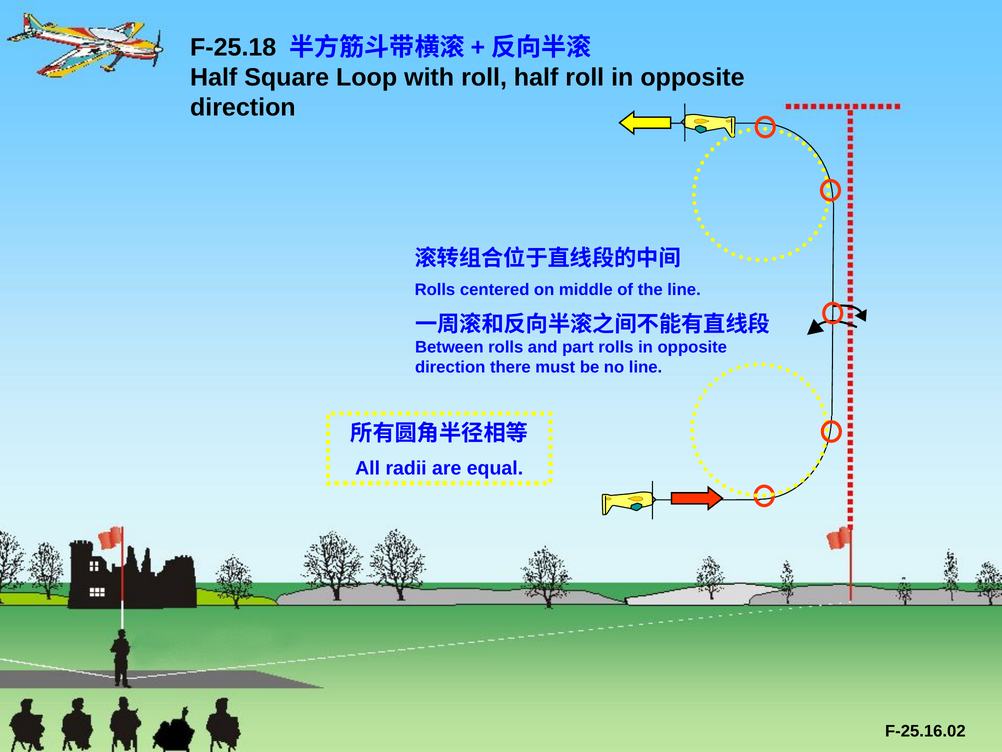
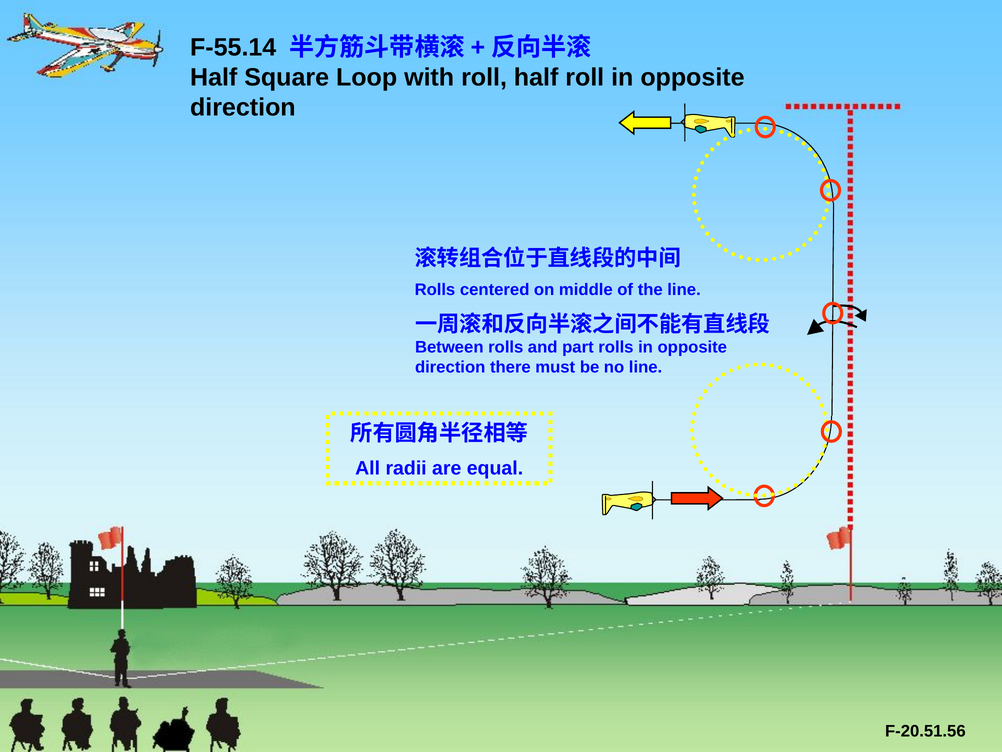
F-25.18: F-25.18 -> F-55.14
F-25.16.02: F-25.16.02 -> F-20.51.56
